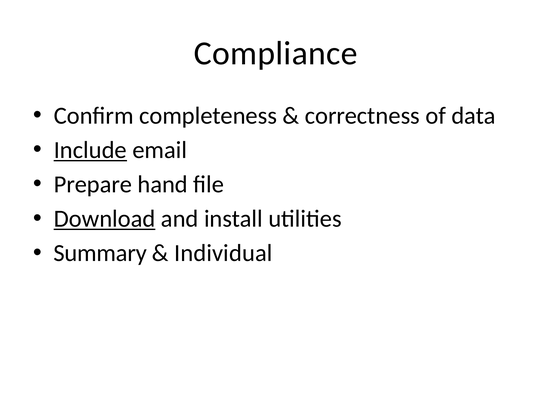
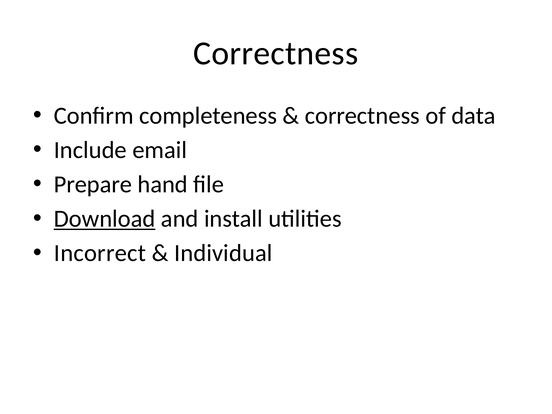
Compliance at (276, 53): Compliance -> Correctness
Include underline: present -> none
Summary: Summary -> Incorrect
